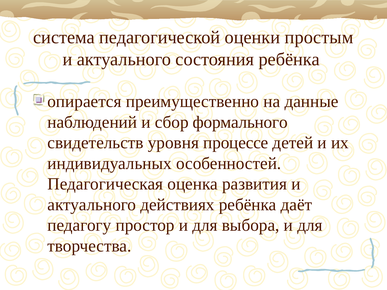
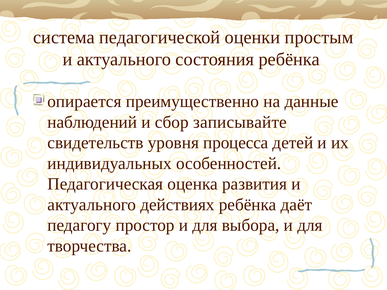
формального: формального -> записывайте
процессе: процессе -> процесса
